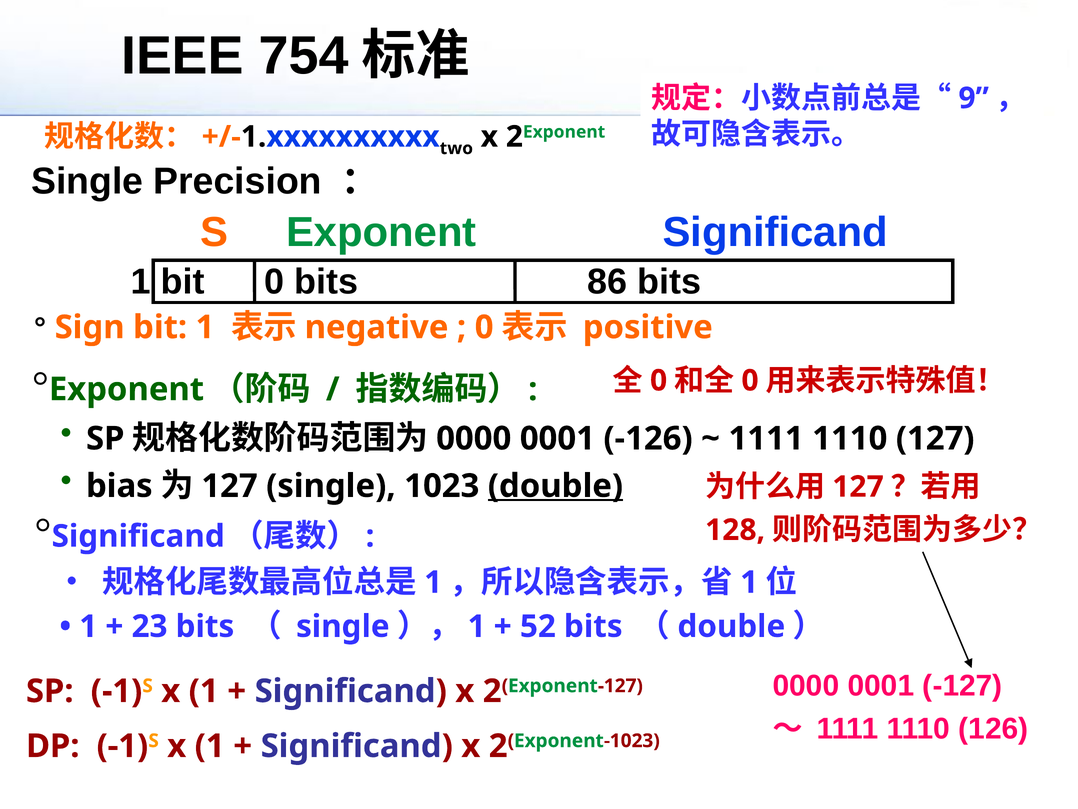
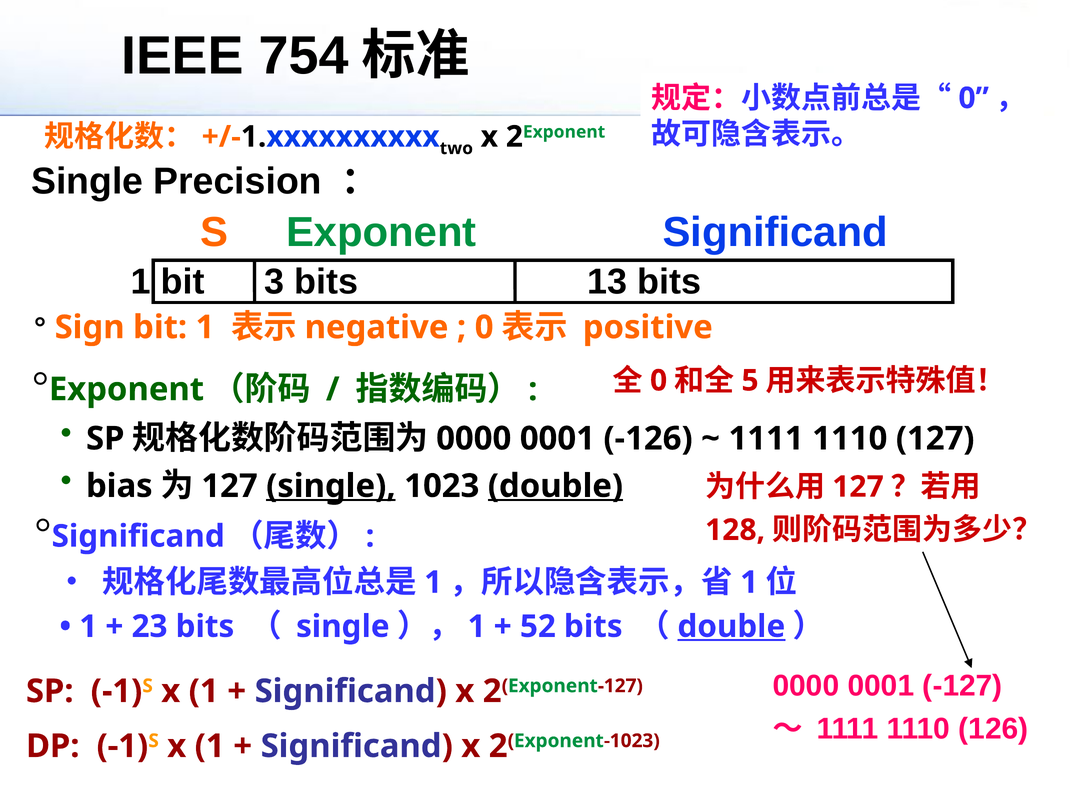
9 at (974, 98): 9 -> 0
bit 0: 0 -> 3
86: 86 -> 13
0 at (750, 380): 0 -> 5
single at (331, 486) underline: none -> present
double at (731, 626) underline: none -> present
